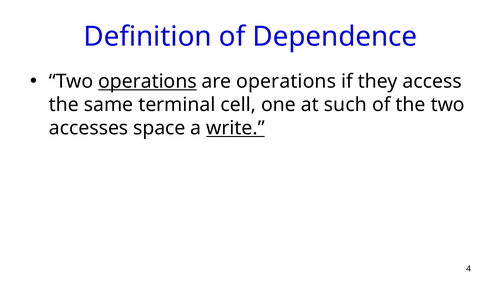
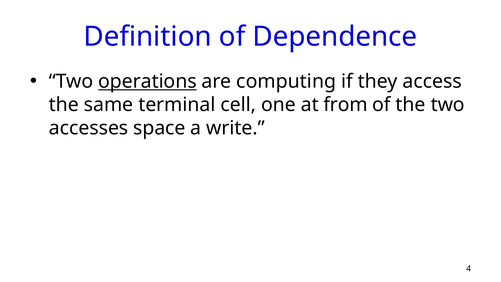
are operations: operations -> computing
such: such -> from
write underline: present -> none
